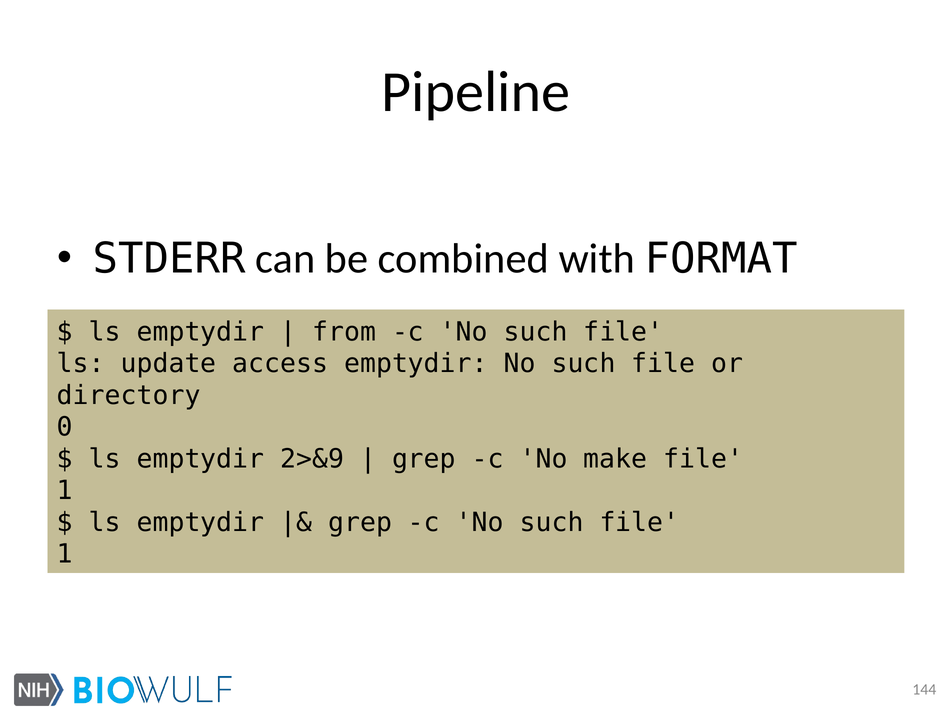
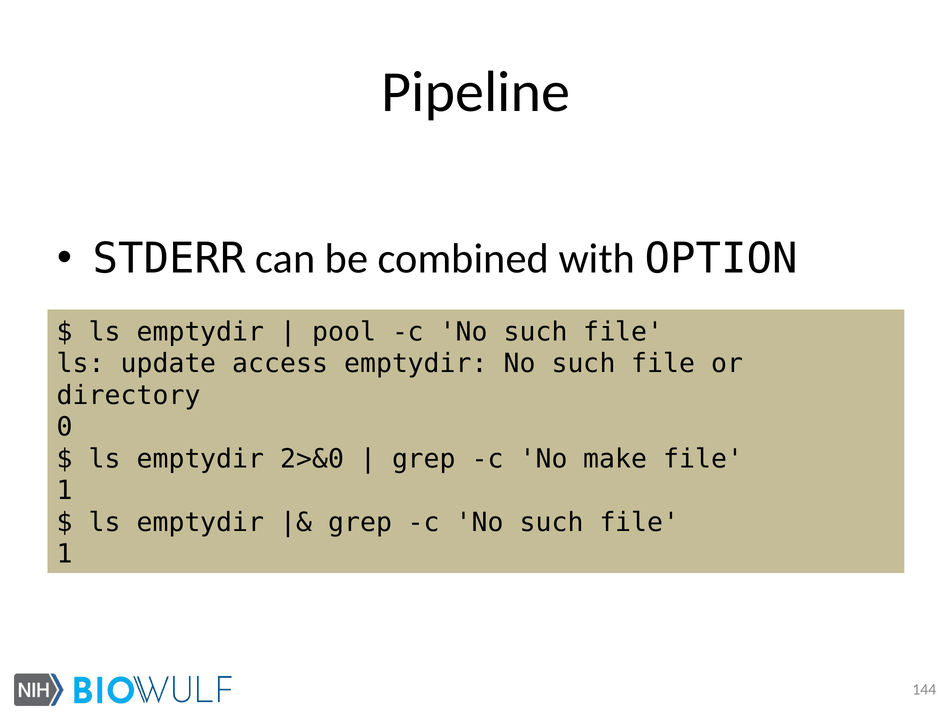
FORMAT: FORMAT -> OPTION
from: from -> pool
2>&9: 2>&9 -> 2>&0
